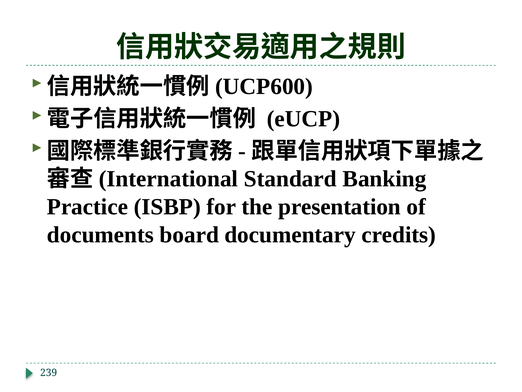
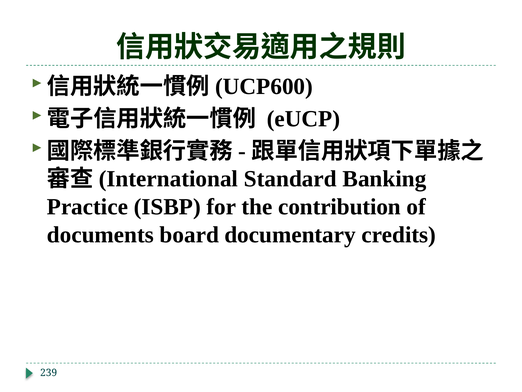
presentation: presentation -> contribution
